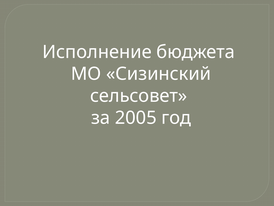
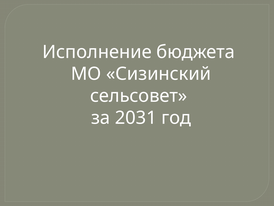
2005: 2005 -> 2031
